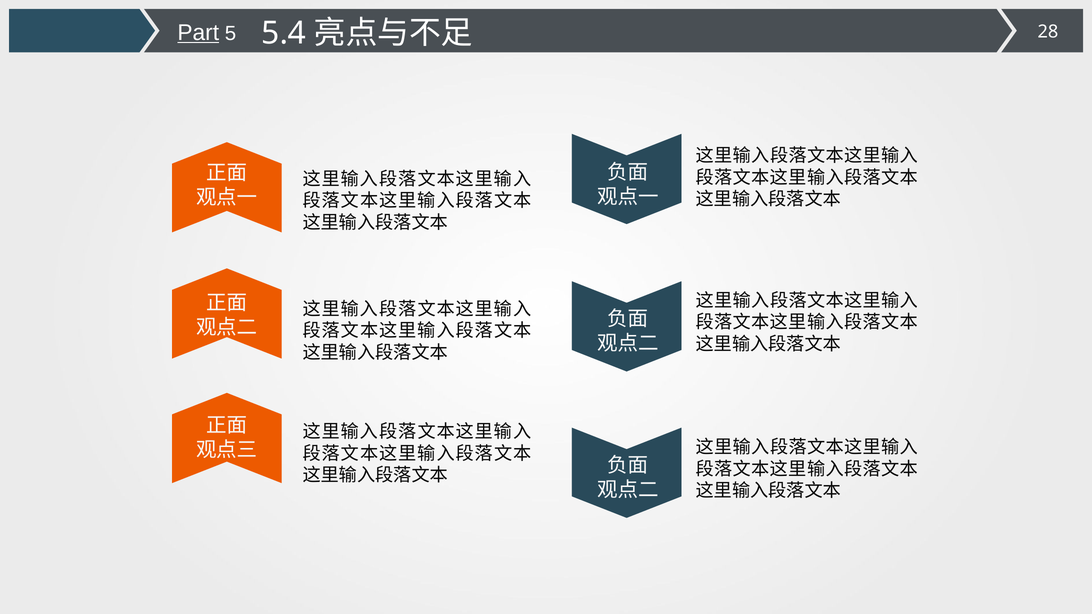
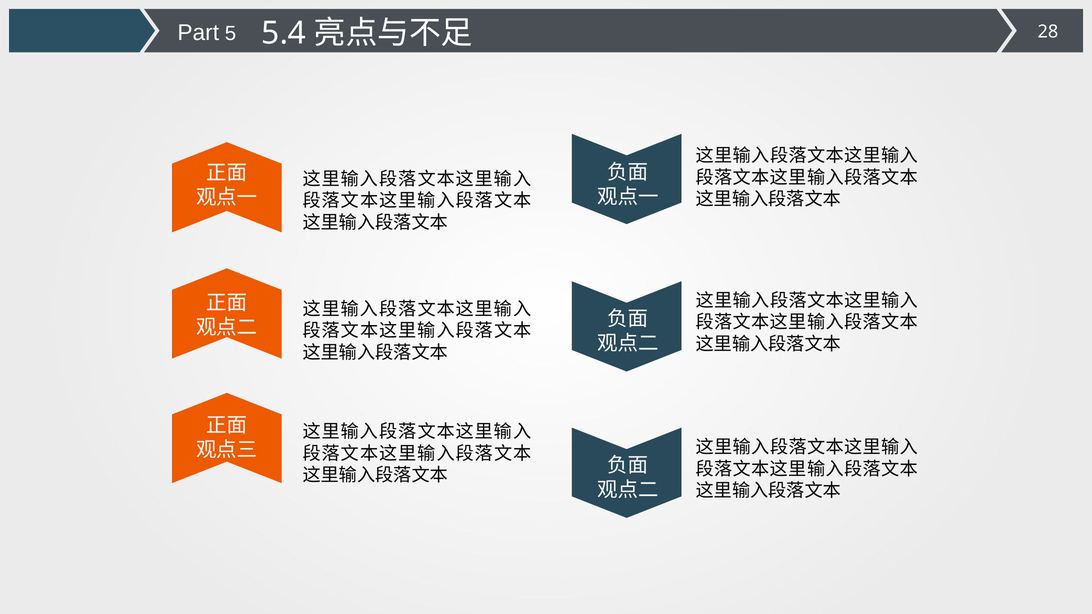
Part underline: present -> none
